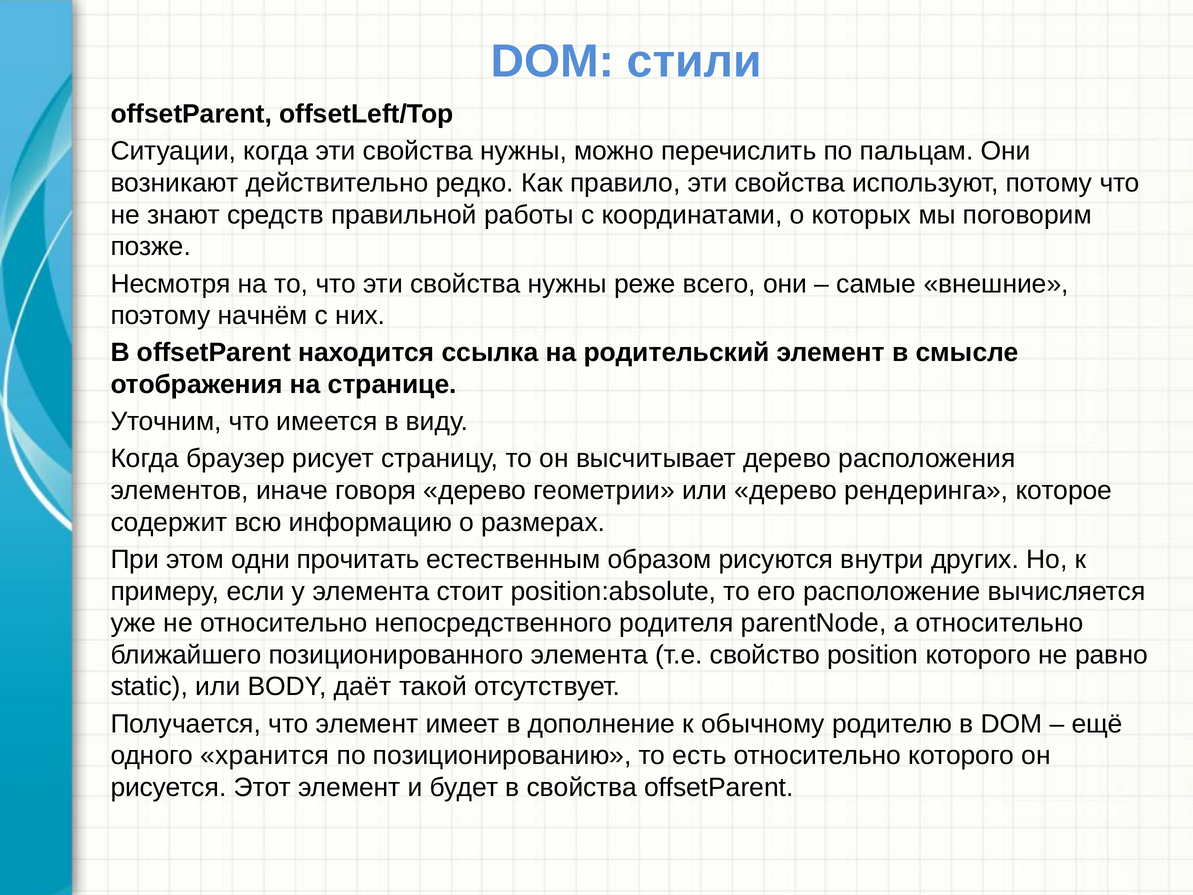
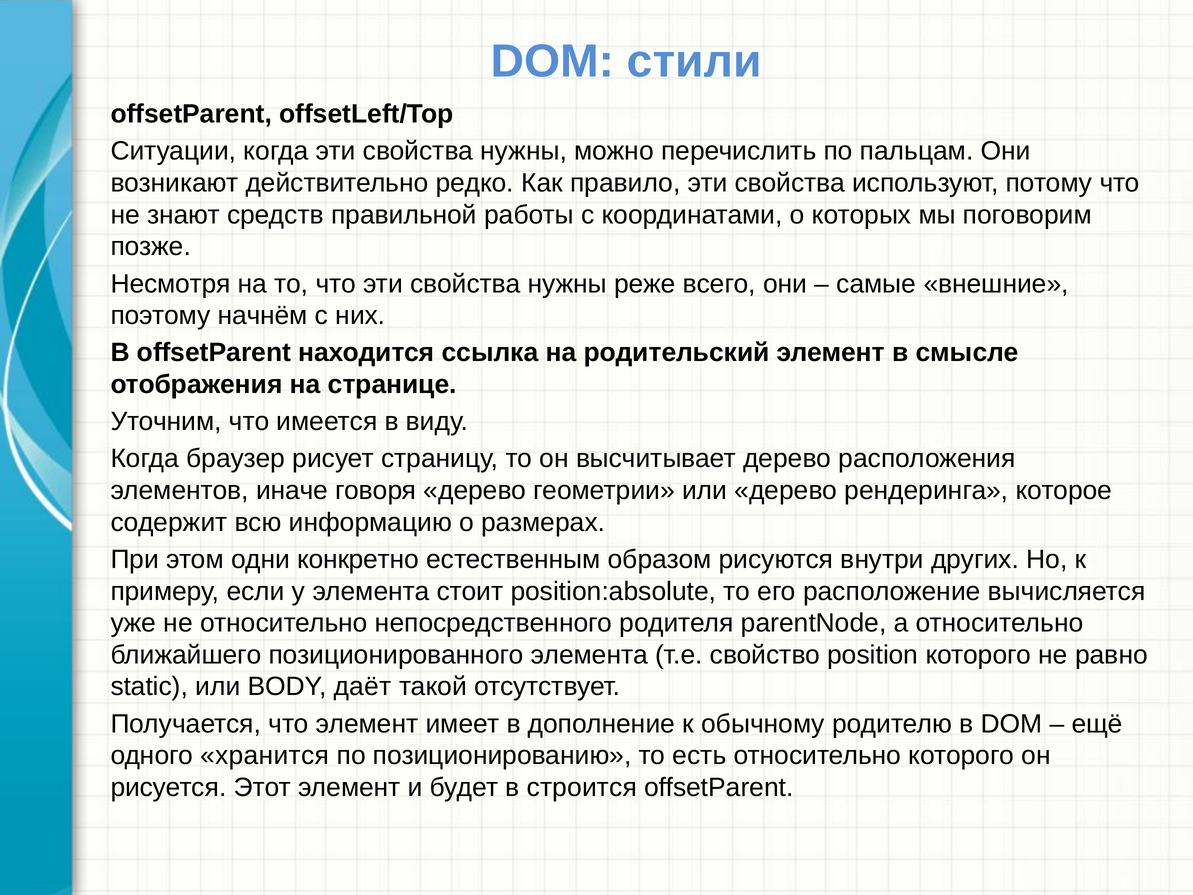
прочитать: прочитать -> конкретно
в свойства: свойства -> строится
